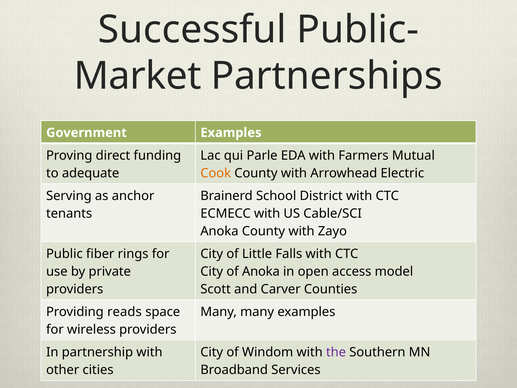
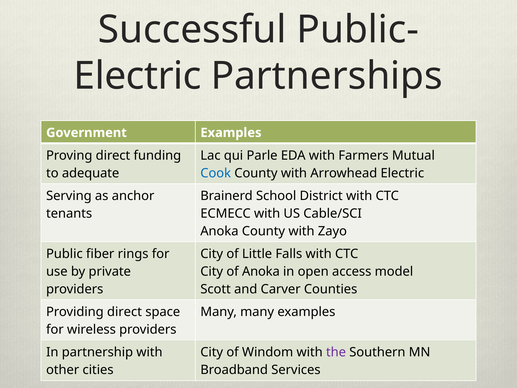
Market at (138, 76): Market -> Electric
Cook colour: orange -> blue
Providing reads: reads -> direct
